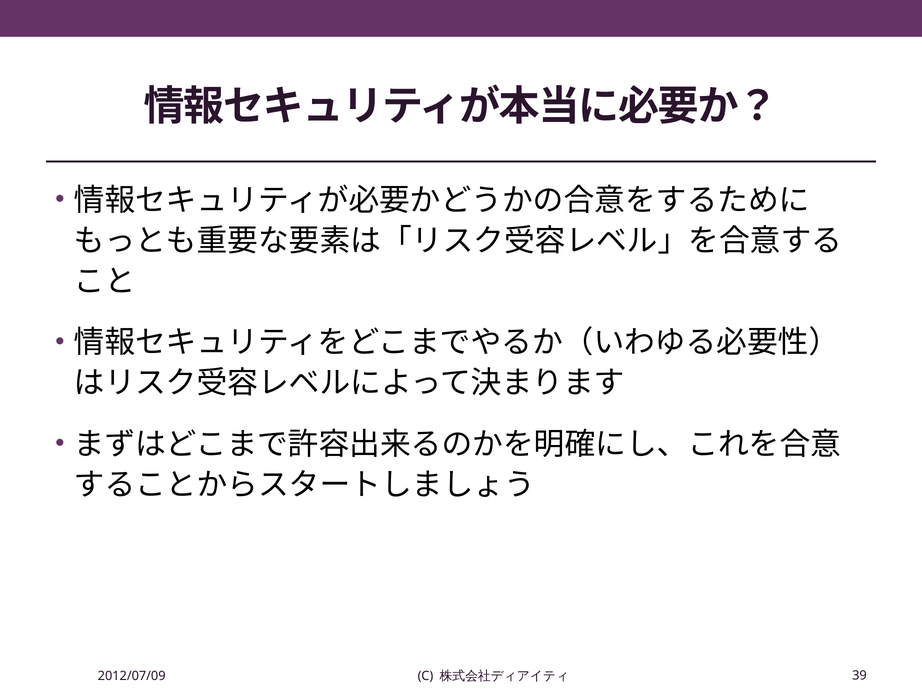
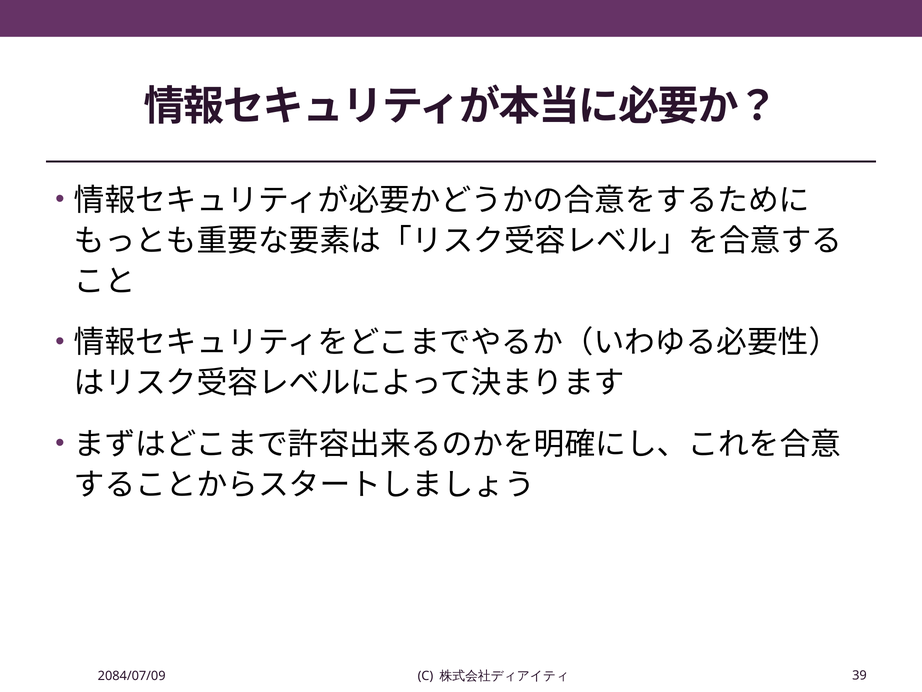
2012/07/09: 2012/07/09 -> 2084/07/09
